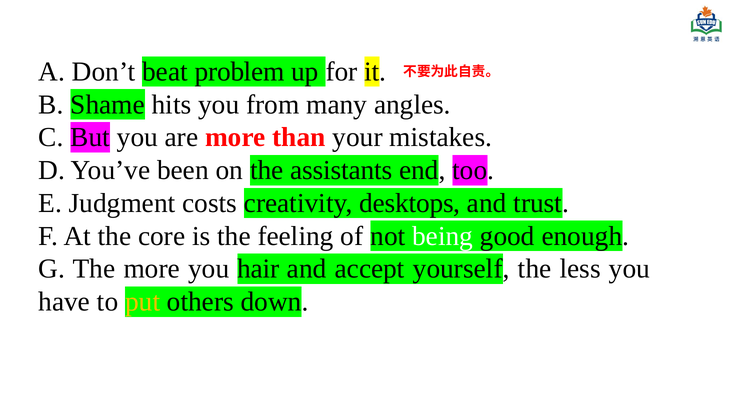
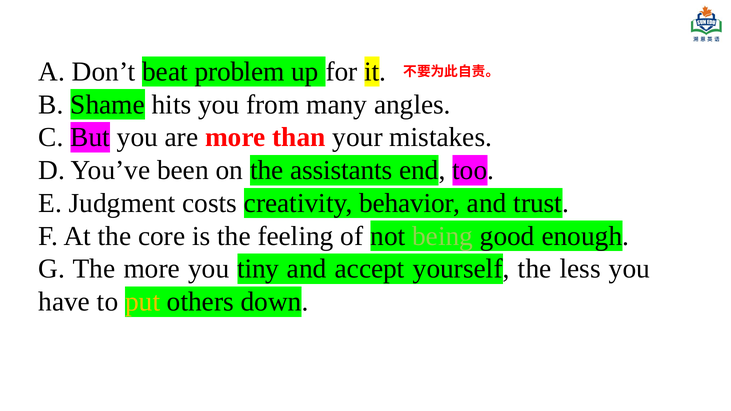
desktops: desktops -> behavior
being colour: white -> light green
hair: hair -> tiny
